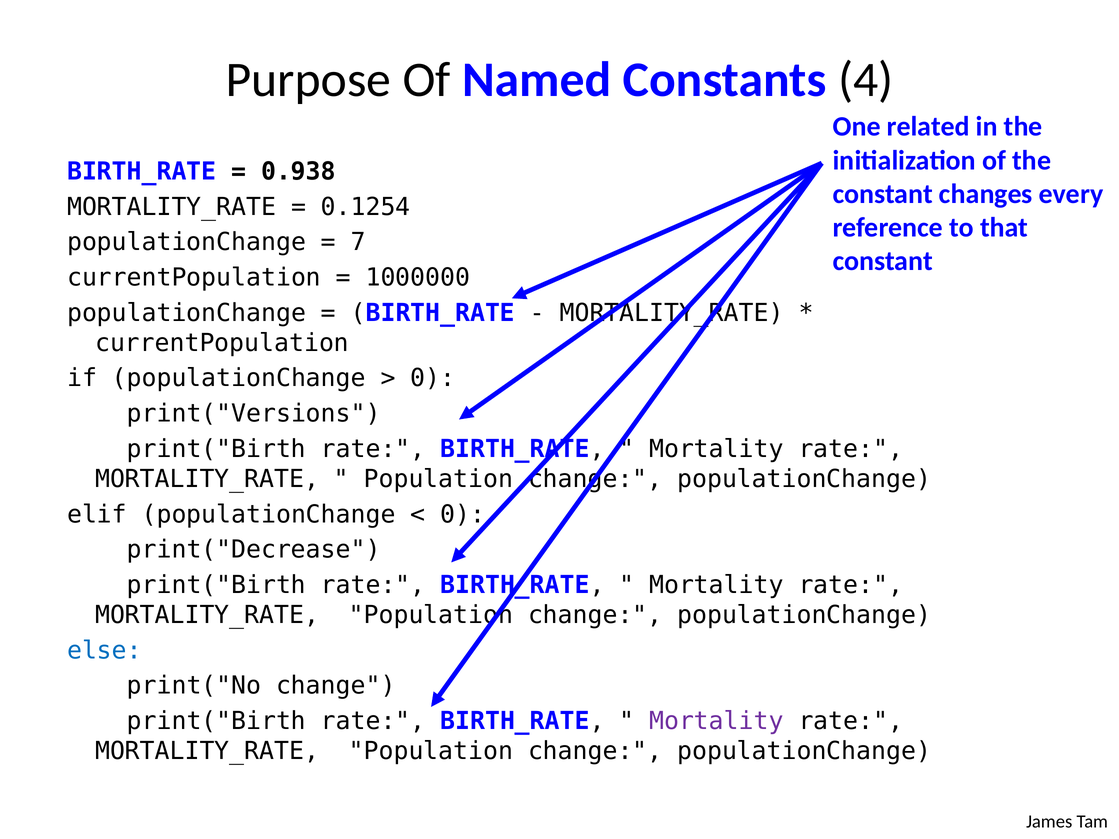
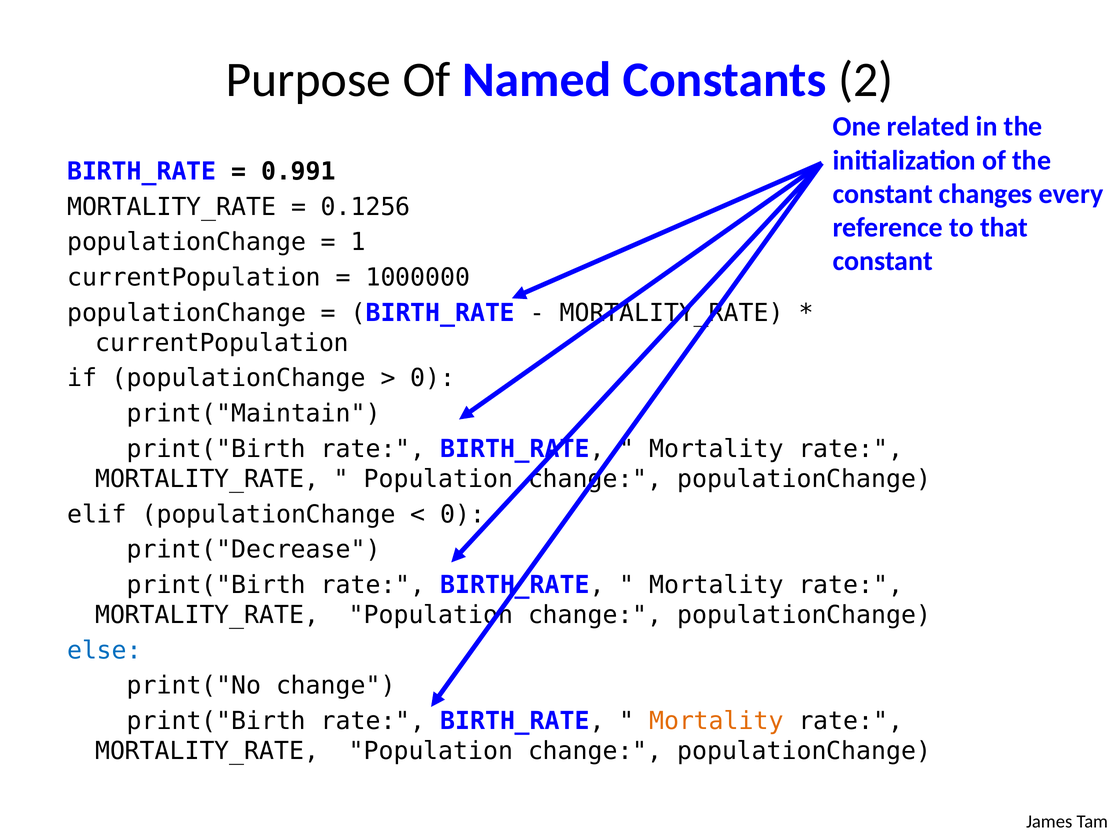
4: 4 -> 2
0.938: 0.938 -> 0.991
0.1254: 0.1254 -> 0.1256
7: 7 -> 1
print("Versions: print("Versions -> print("Maintain
Mortality at (716, 721) colour: purple -> orange
